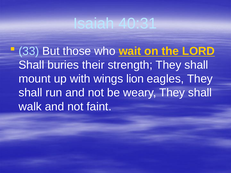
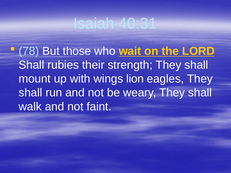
33: 33 -> 78
buries: buries -> rubies
